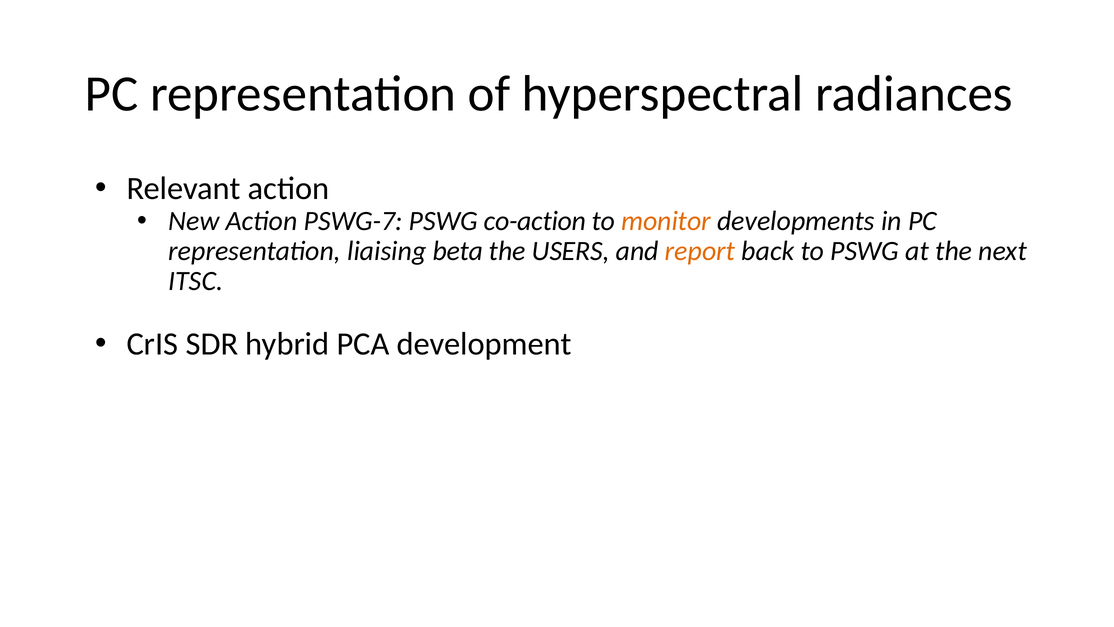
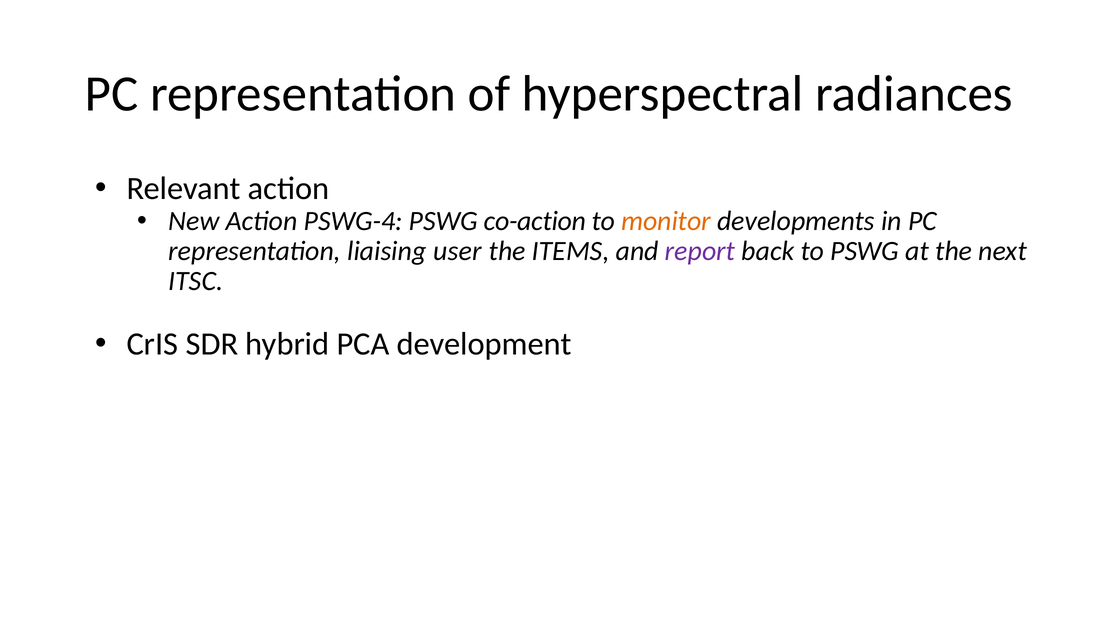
PSWG-7: PSWG-7 -> PSWG-4
beta: beta -> user
USERS: USERS -> ITEMS
report colour: orange -> purple
